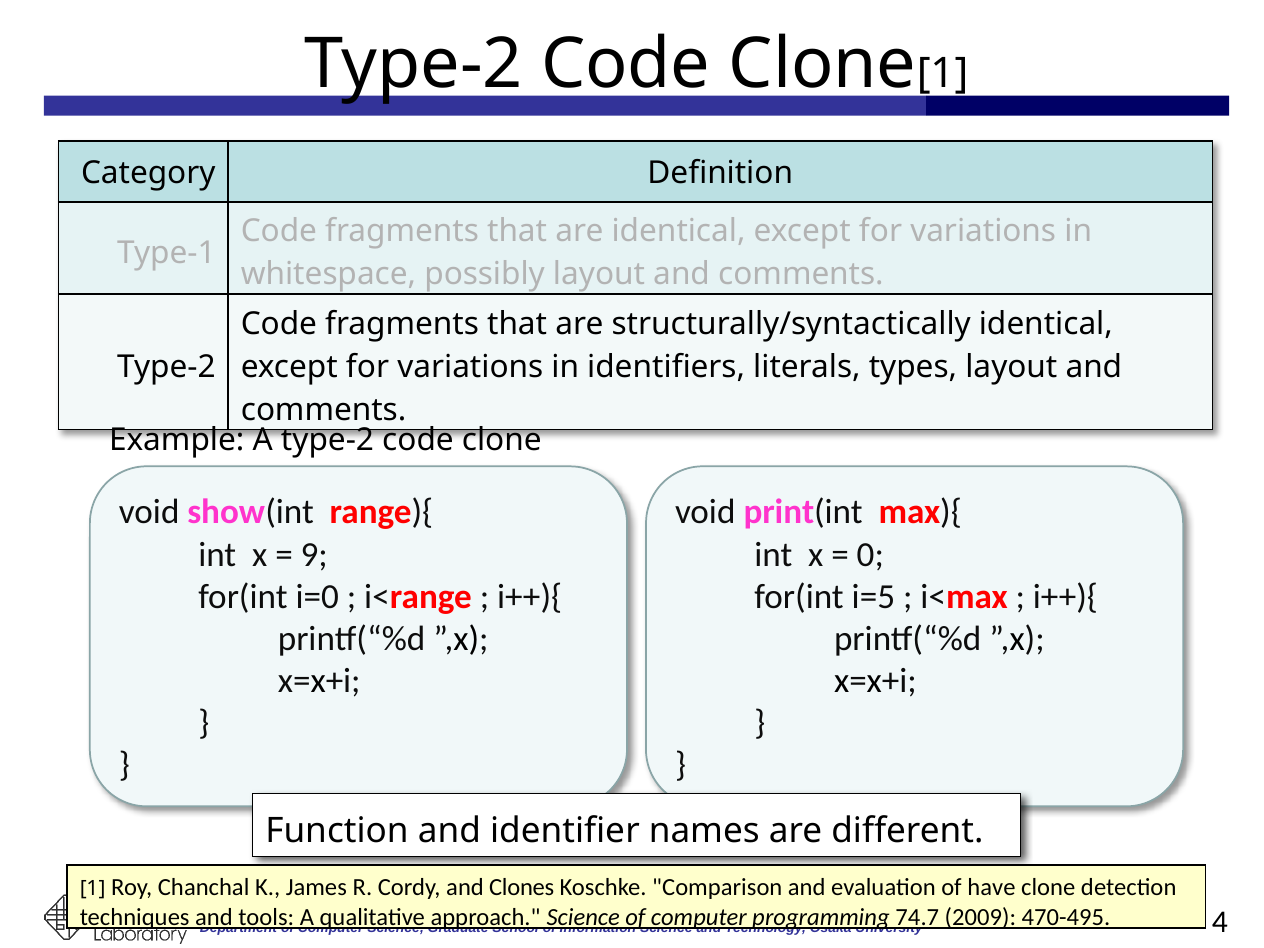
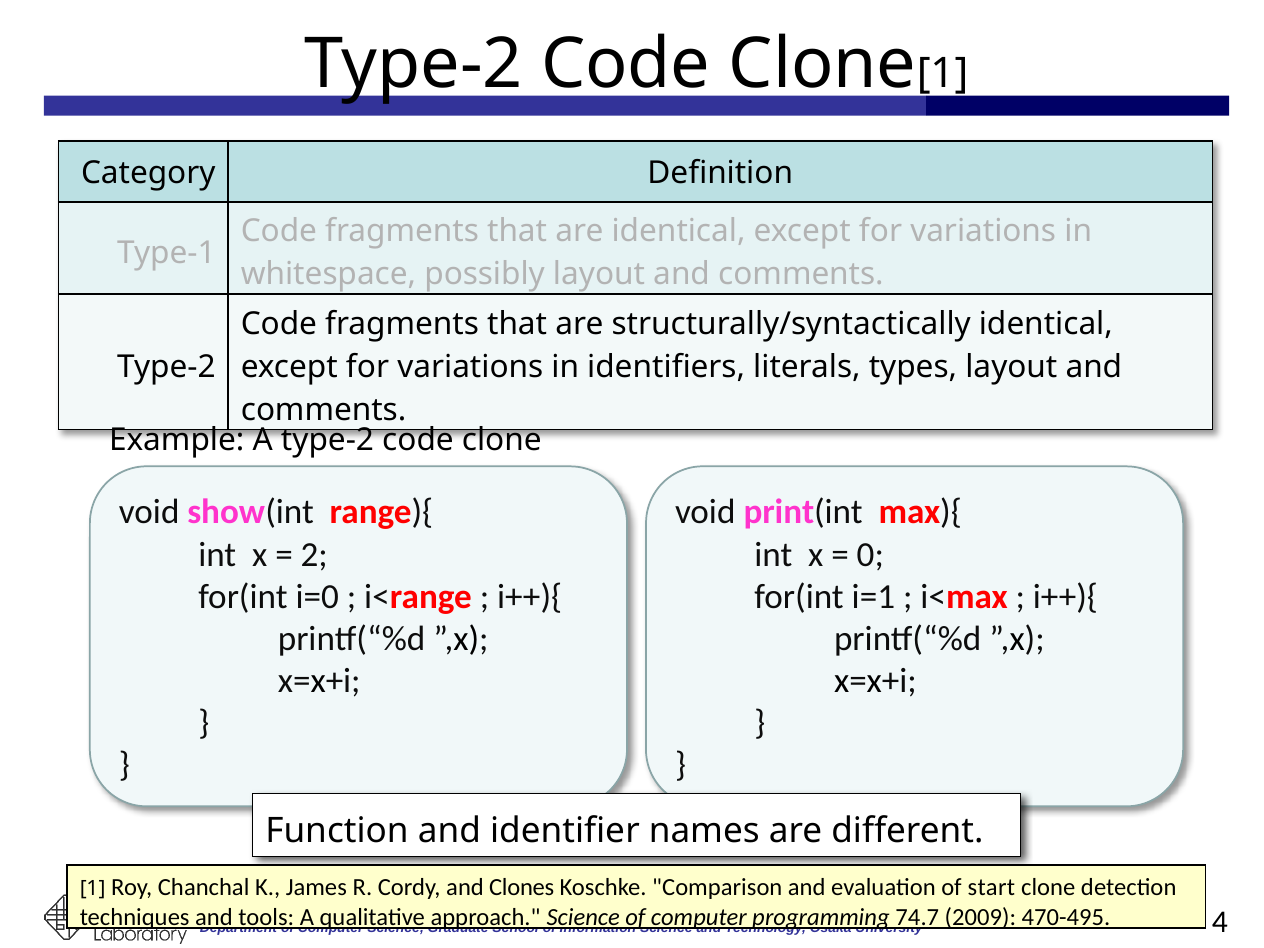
9: 9 -> 2
i=5: i=5 -> i=1
have: have -> start
